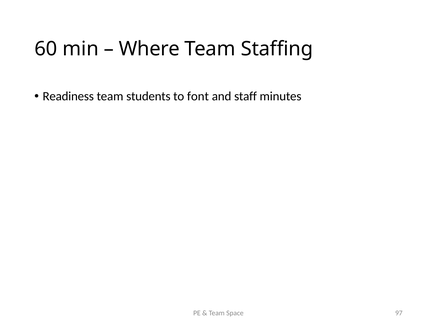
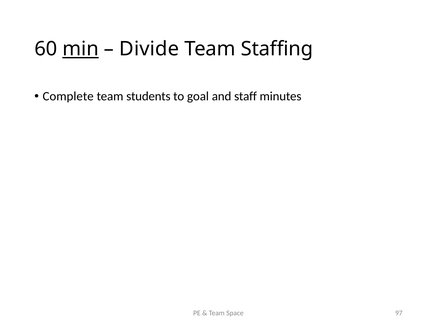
min underline: none -> present
Where: Where -> Divide
Readiness: Readiness -> Complete
font: font -> goal
